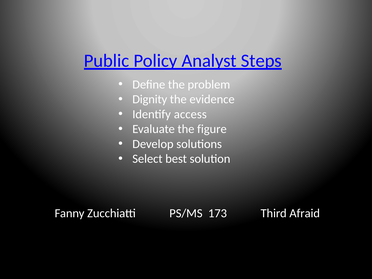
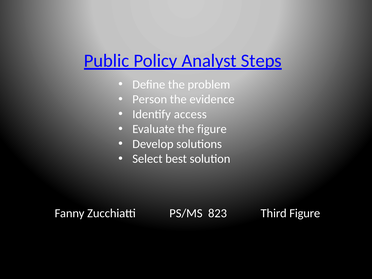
Dignity: Dignity -> Person
173: 173 -> 823
Third Afraid: Afraid -> Figure
